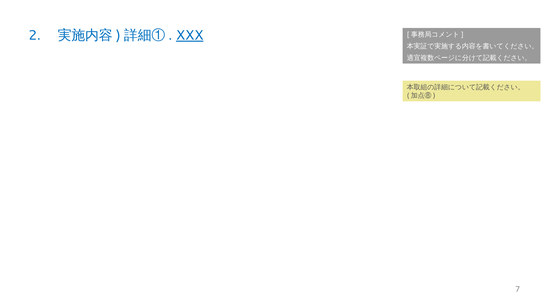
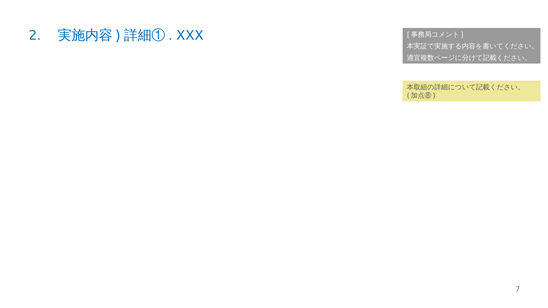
XXX underline: present -> none
